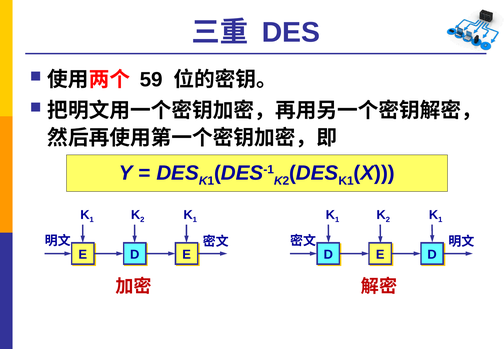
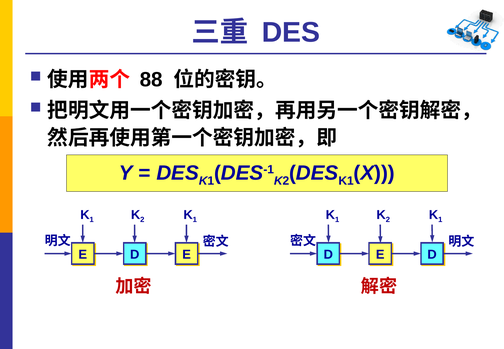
59: 59 -> 88
